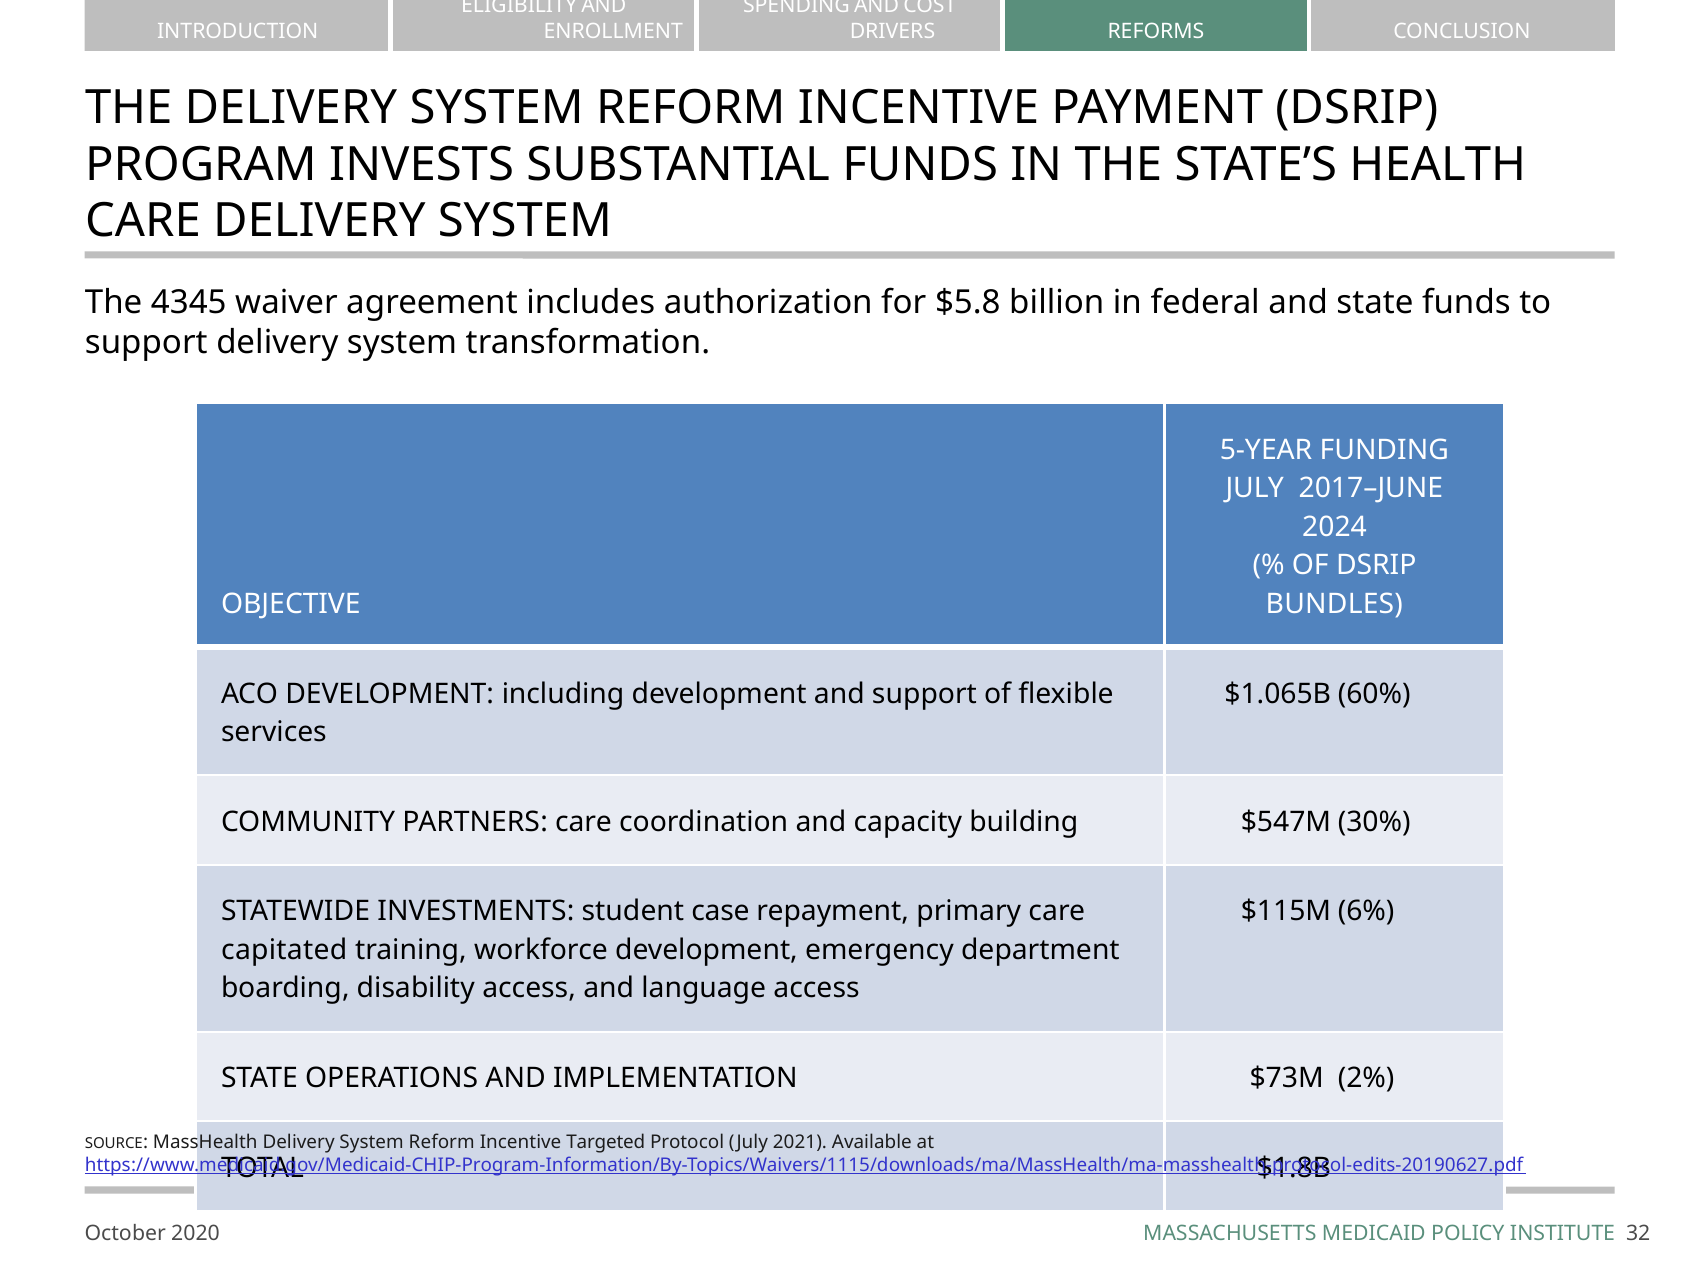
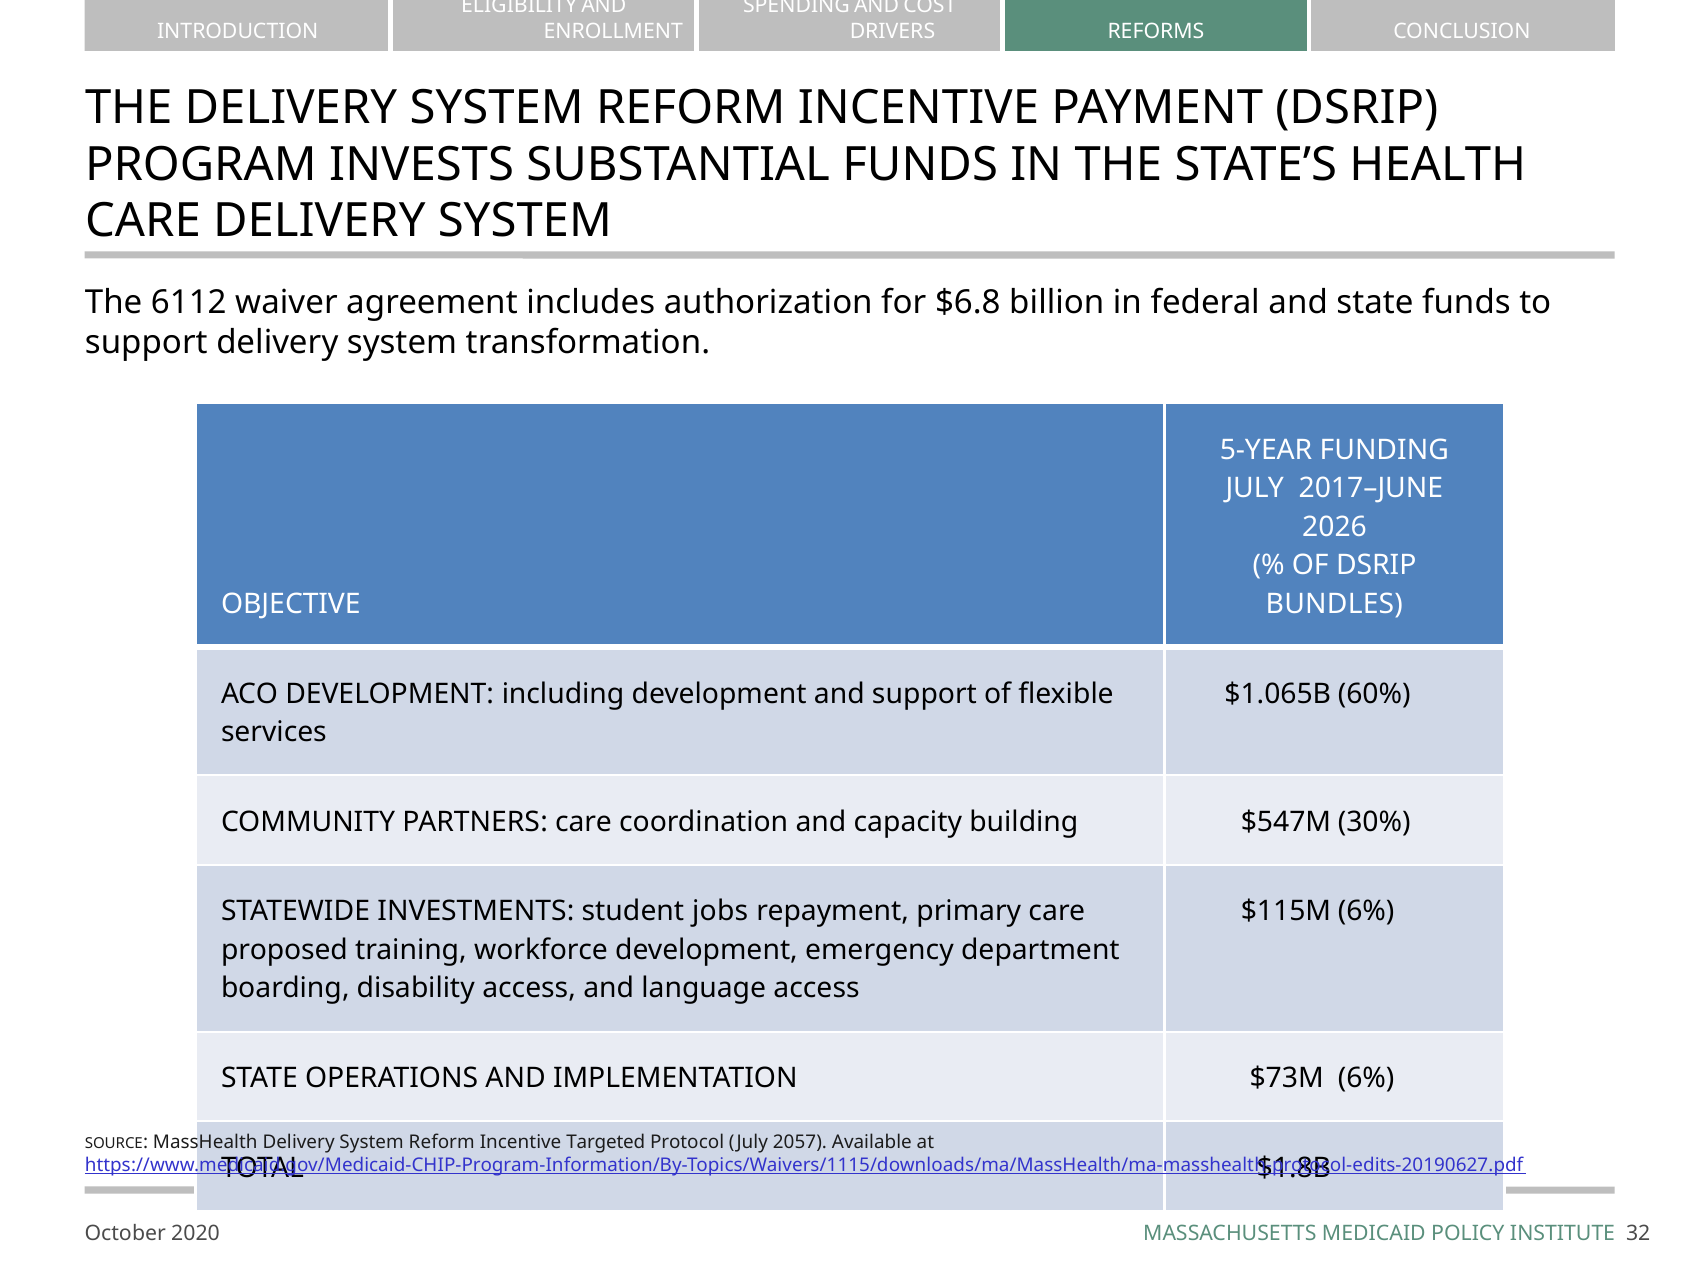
4345: 4345 -> 6112
$5.8: $5.8 -> $6.8
2024: 2024 -> 2026
case: case -> jobs
capitated: capitated -> proposed
2%: 2% -> 6%
2021: 2021 -> 2057
